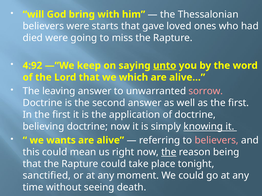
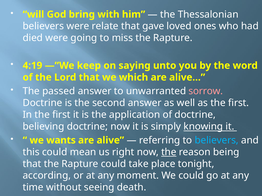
starts: starts -> relate
4:92: 4:92 -> 4:19
unto underline: present -> none
leaving: leaving -> passed
believers at (217, 141) colour: pink -> light blue
sanctified: sanctified -> according
